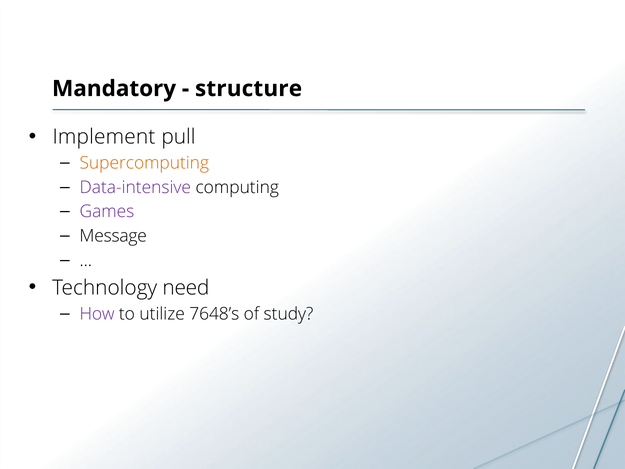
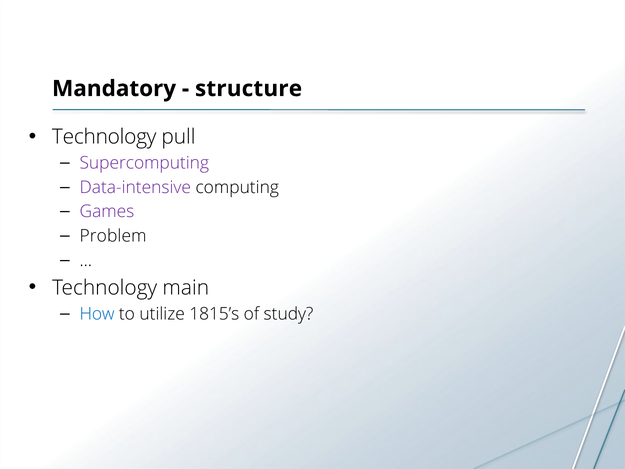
Implement at (104, 137): Implement -> Technology
Supercomputing colour: orange -> purple
Message: Message -> Problem
need: need -> main
How colour: purple -> blue
7648’s: 7648’s -> 1815’s
